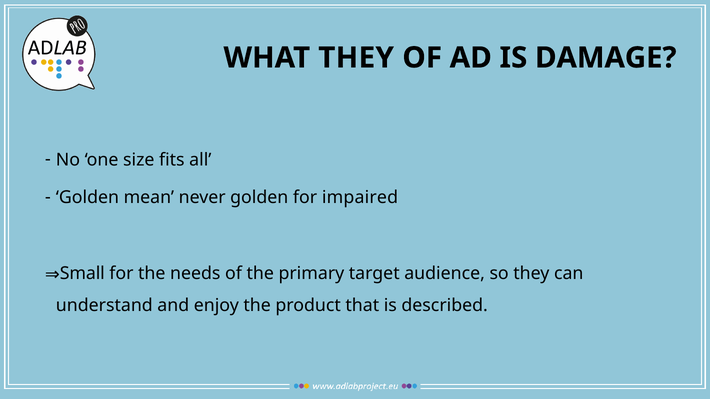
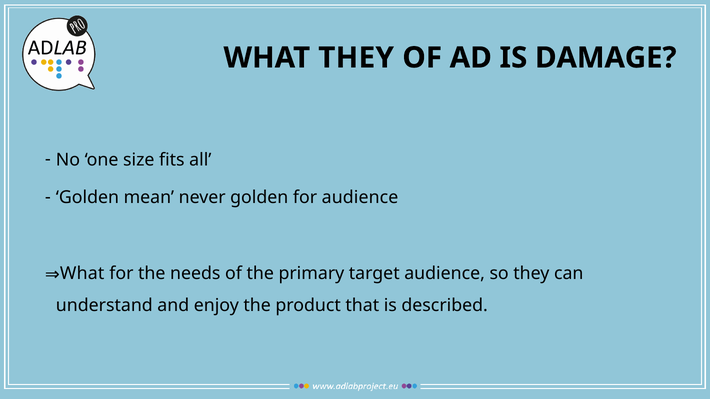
for impaired: impaired -> audience
Small at (82, 274): Small -> What
